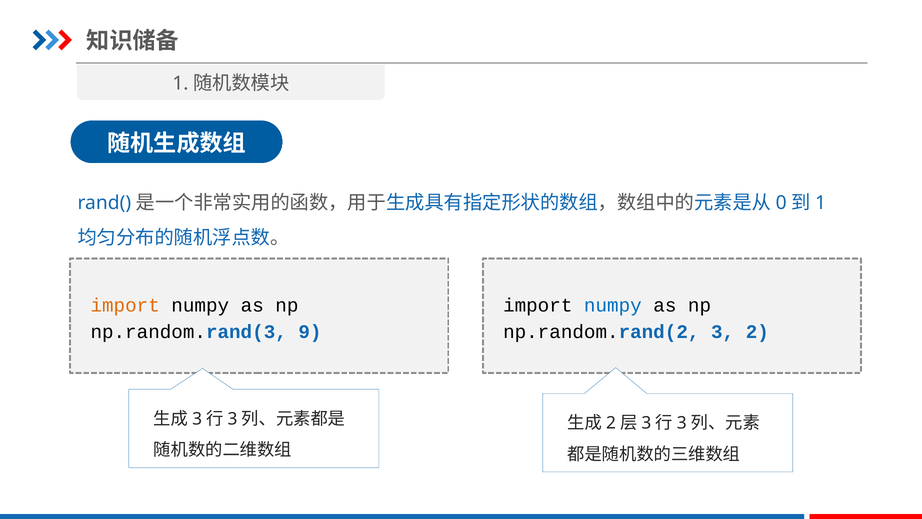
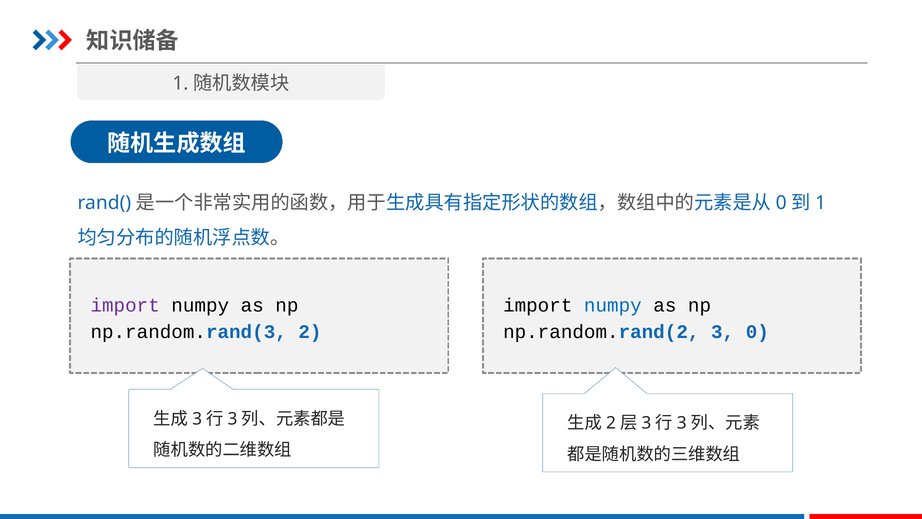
import at (125, 305) colour: orange -> purple
9: 9 -> 2
3 2: 2 -> 0
